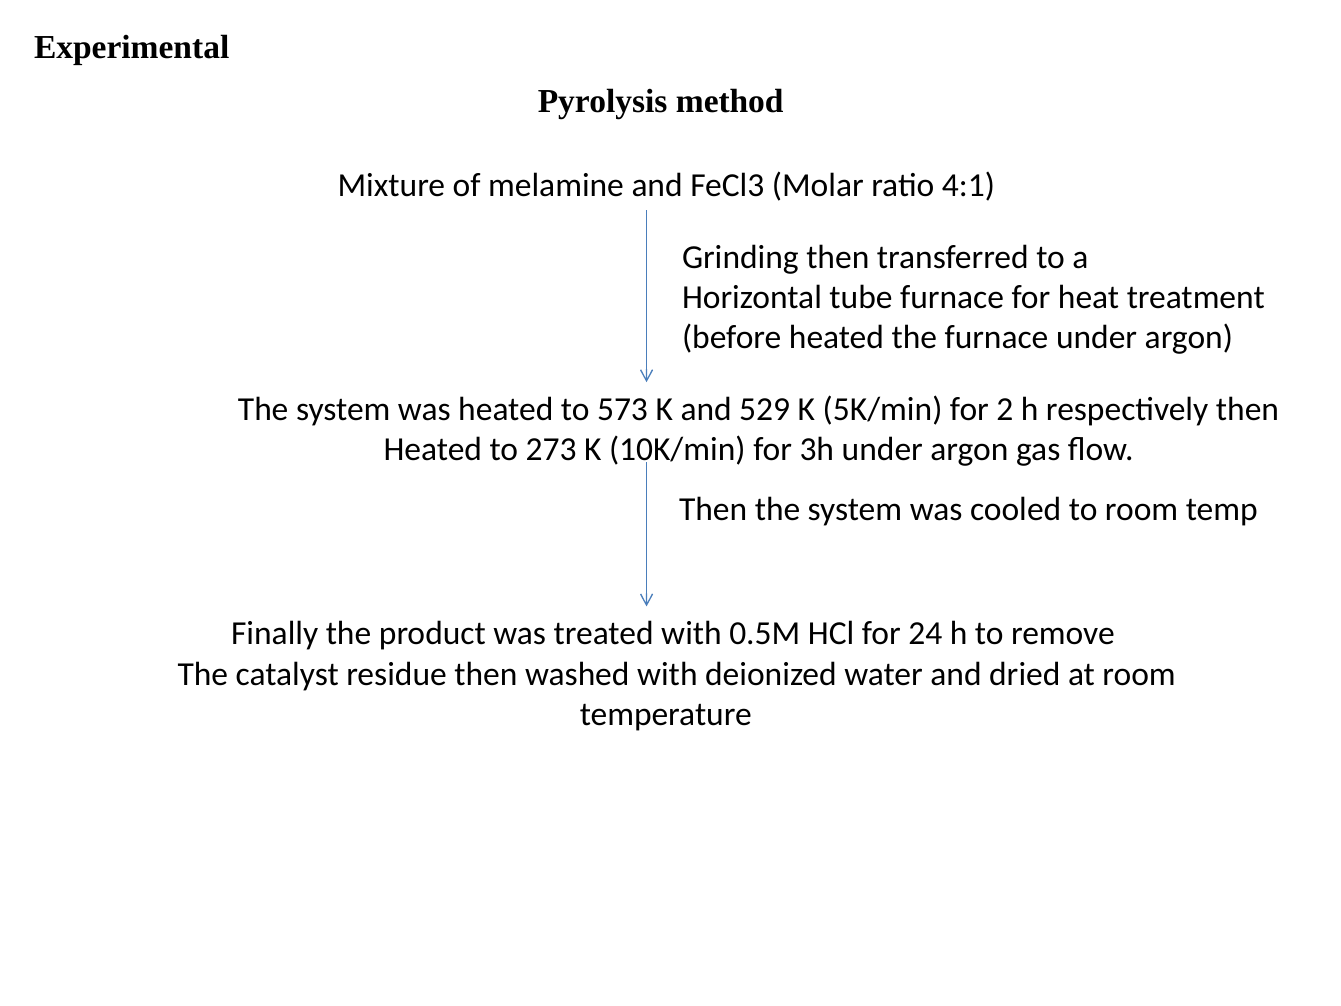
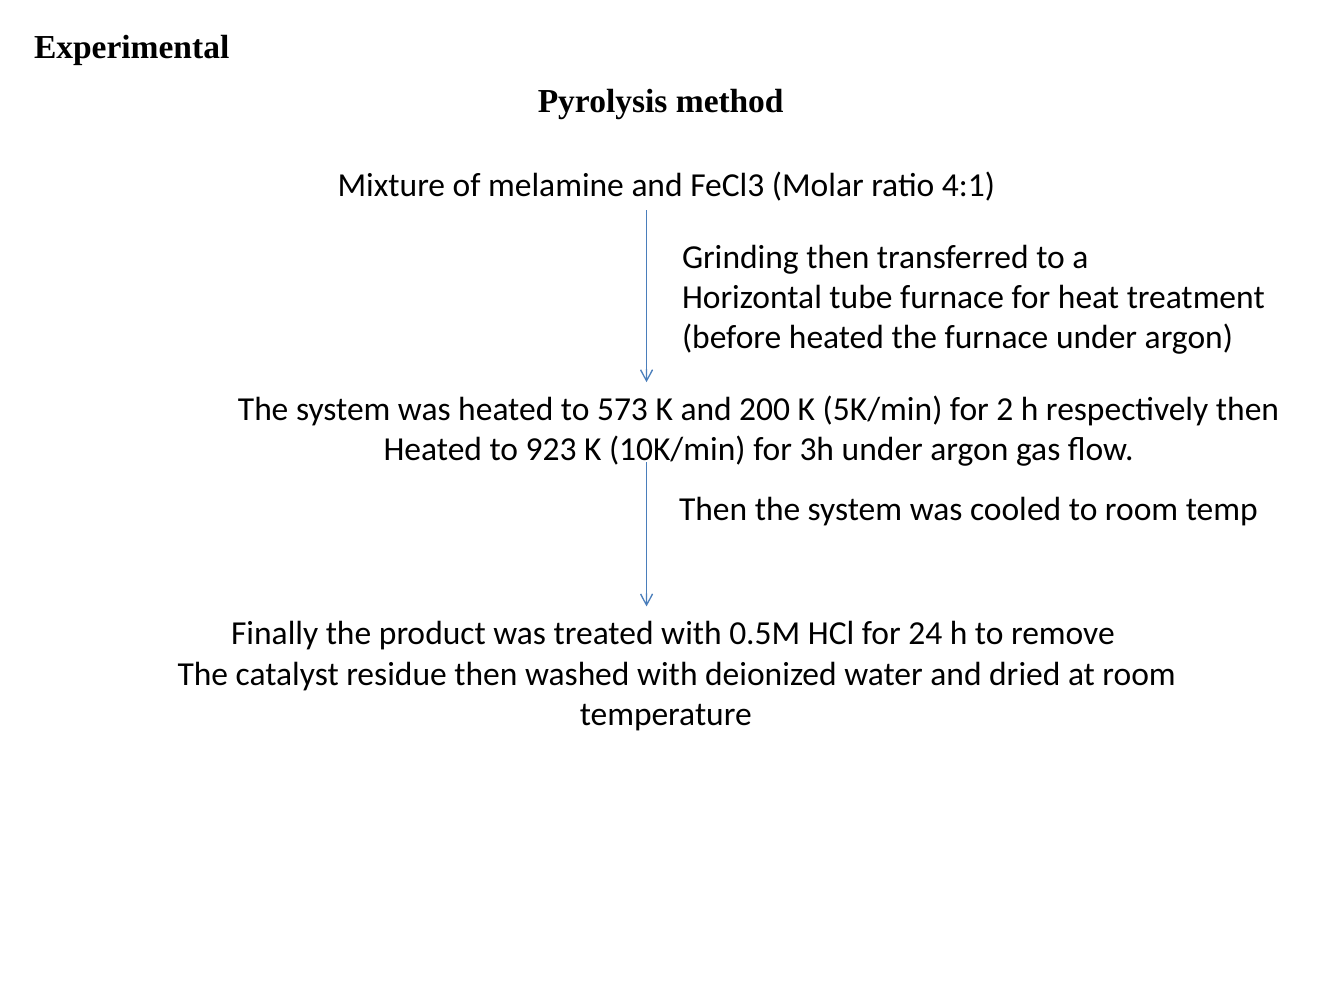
529: 529 -> 200
273: 273 -> 923
